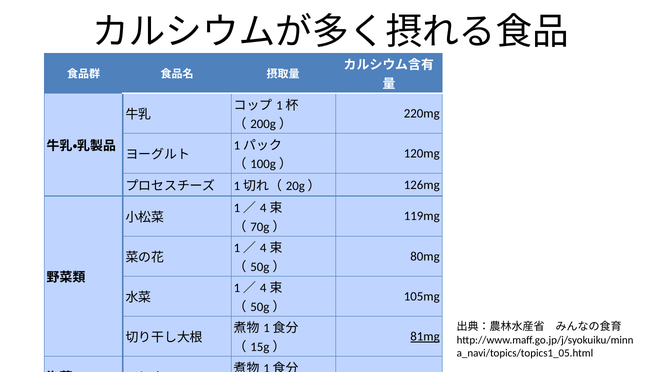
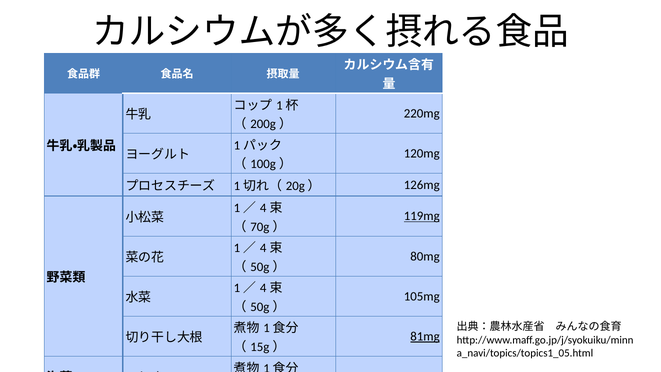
119mg underline: none -> present
